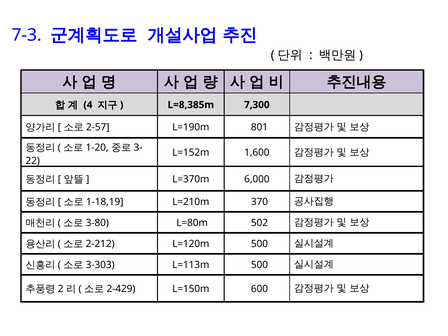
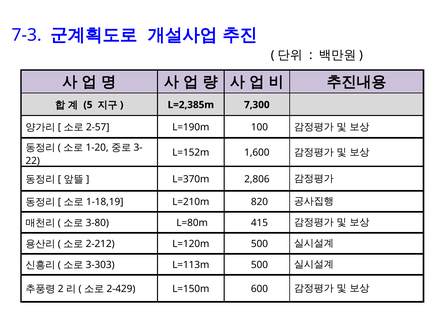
4: 4 -> 5
L=8,385m: L=8,385m -> L=2,385m
801: 801 -> 100
6,000: 6,000 -> 2,806
370: 370 -> 820
502: 502 -> 415
